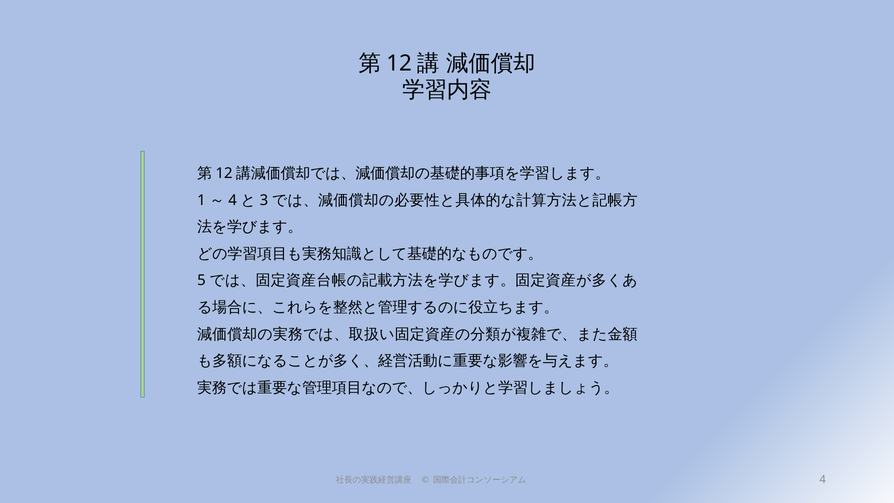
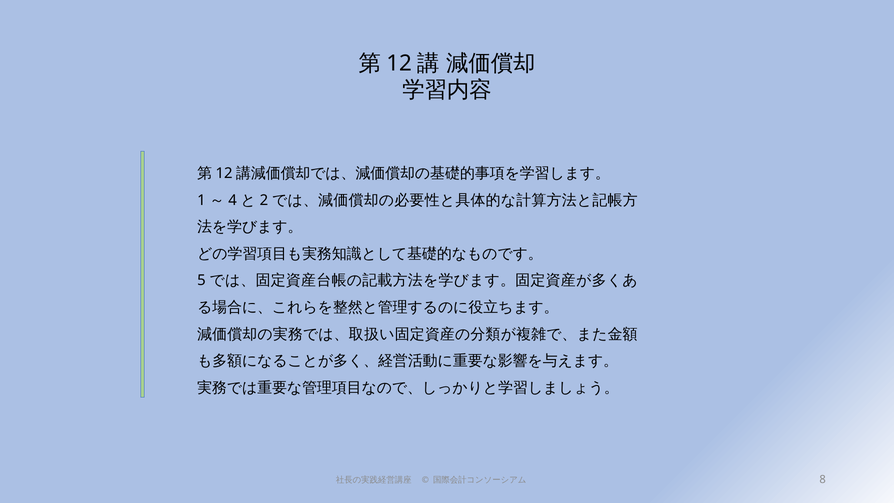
3: 3 -> 2
4 at (823, 479): 4 -> 8
